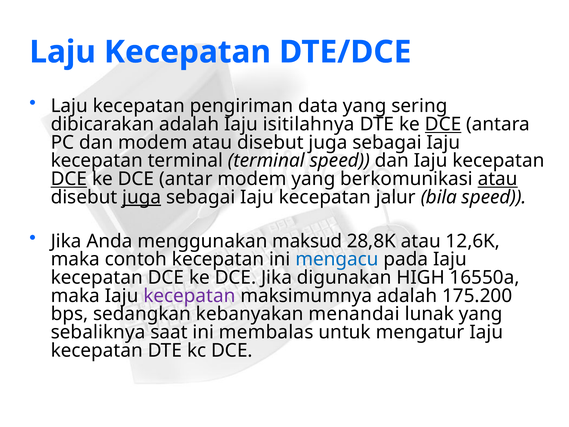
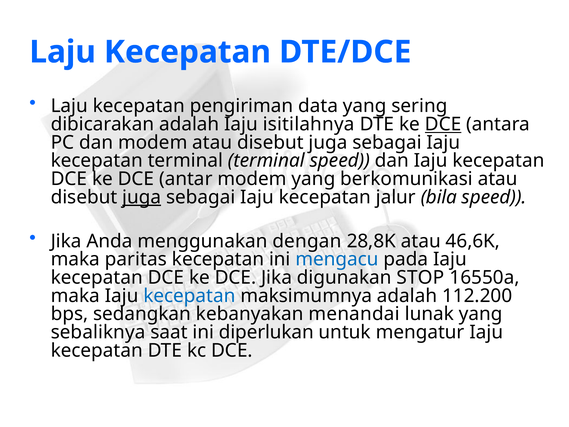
DCE at (69, 179) underline: present -> none
atau at (498, 179) underline: present -> none
maksud: maksud -> dengan
12,6K: 12,6K -> 46,6K
contoh: contoh -> paritas
HIGH: HIGH -> STOP
kecepatan at (189, 296) colour: purple -> blue
175.200: 175.200 -> 112.200
membalas: membalas -> diperlukan
